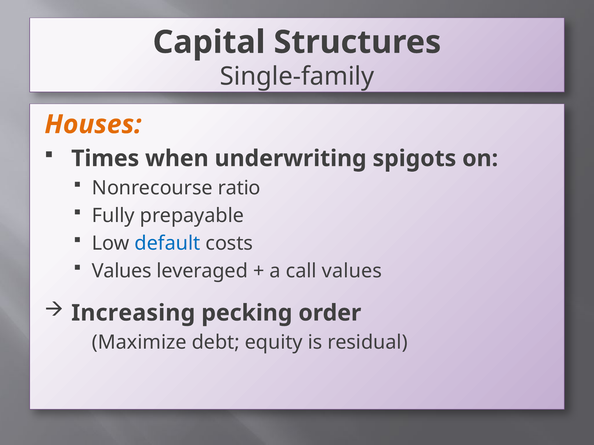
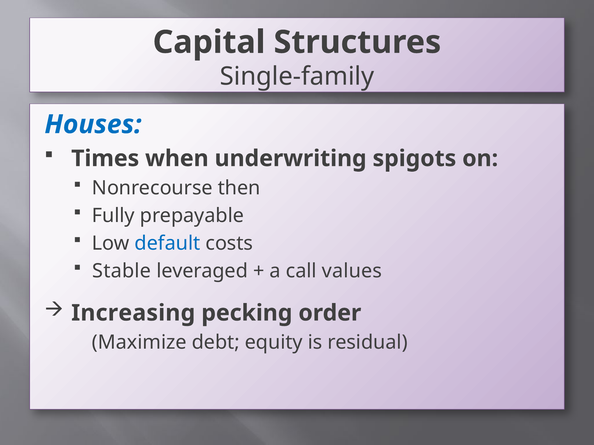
Houses colour: orange -> blue
ratio: ratio -> then
Values at (122, 271): Values -> Stable
